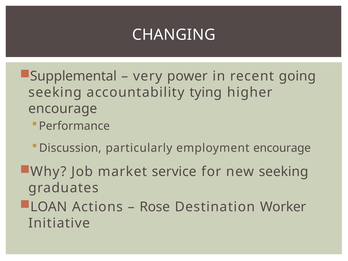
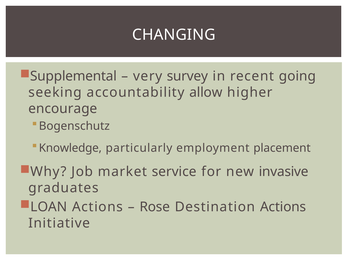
power: power -> survey
tying: tying -> allow
Performance: Performance -> Bogenschutz
Discussion: Discussion -> Knowledge
employment encourage: encourage -> placement
new seeking: seeking -> invasive
Destination Worker: Worker -> Actions
